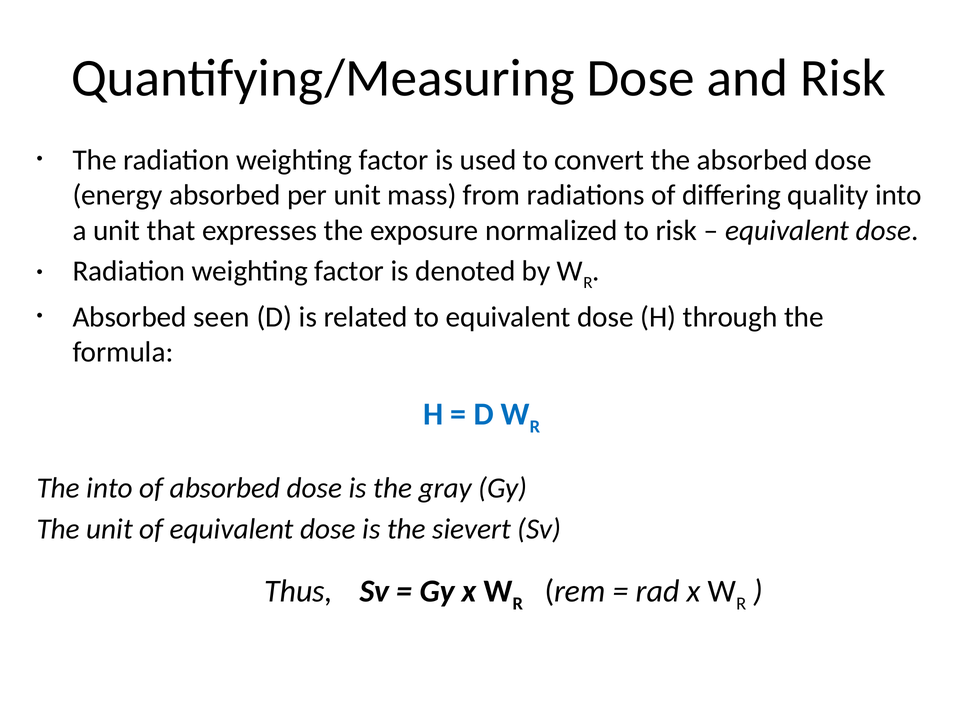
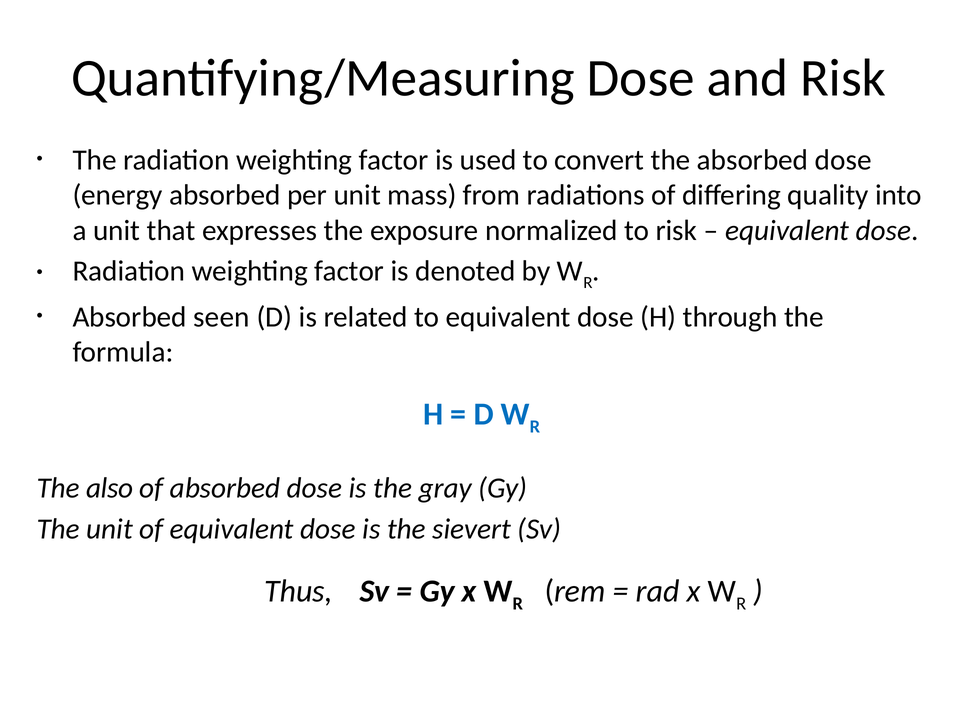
The into: into -> also
